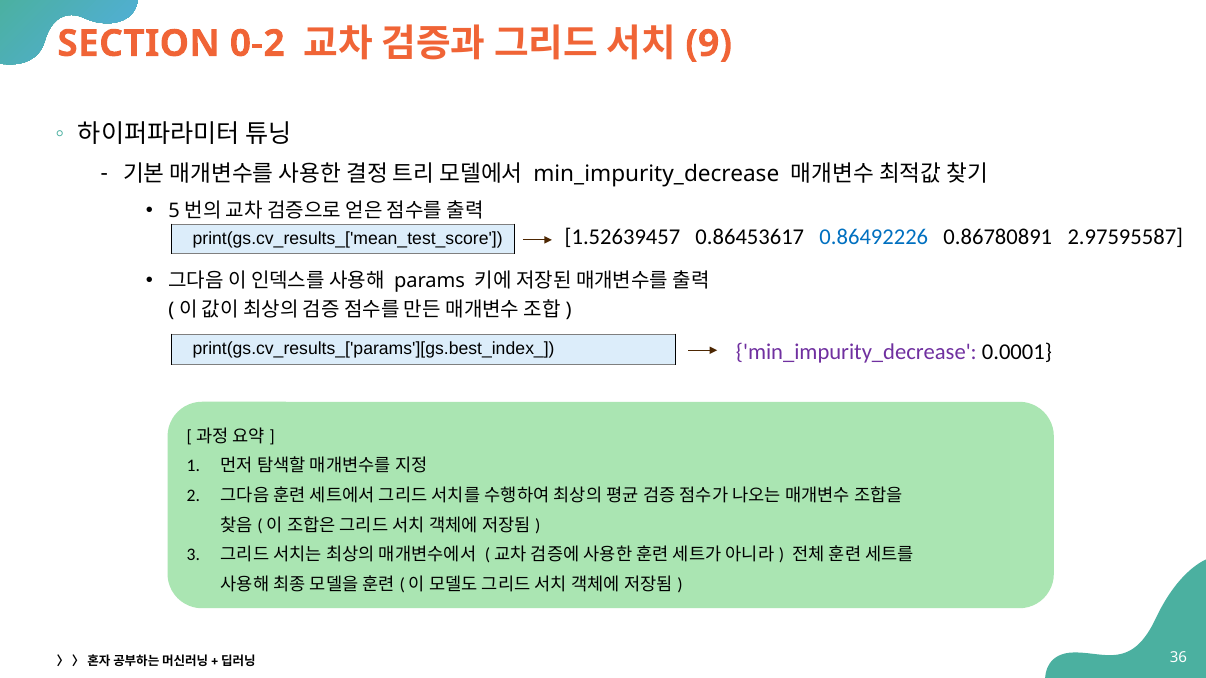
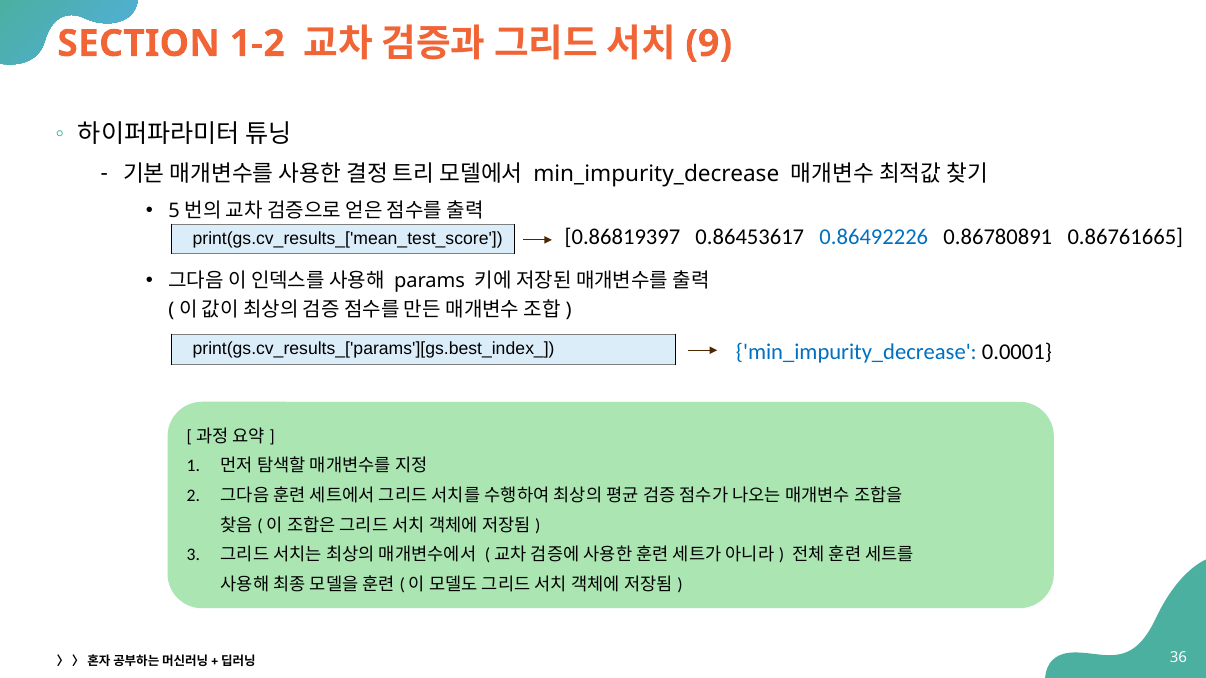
0-2: 0-2 -> 1-2
1.52639457: 1.52639457 -> 0.86819397
2.97595587: 2.97595587 -> 0.86761665
min_impurity_decrease at (856, 352) colour: purple -> blue
